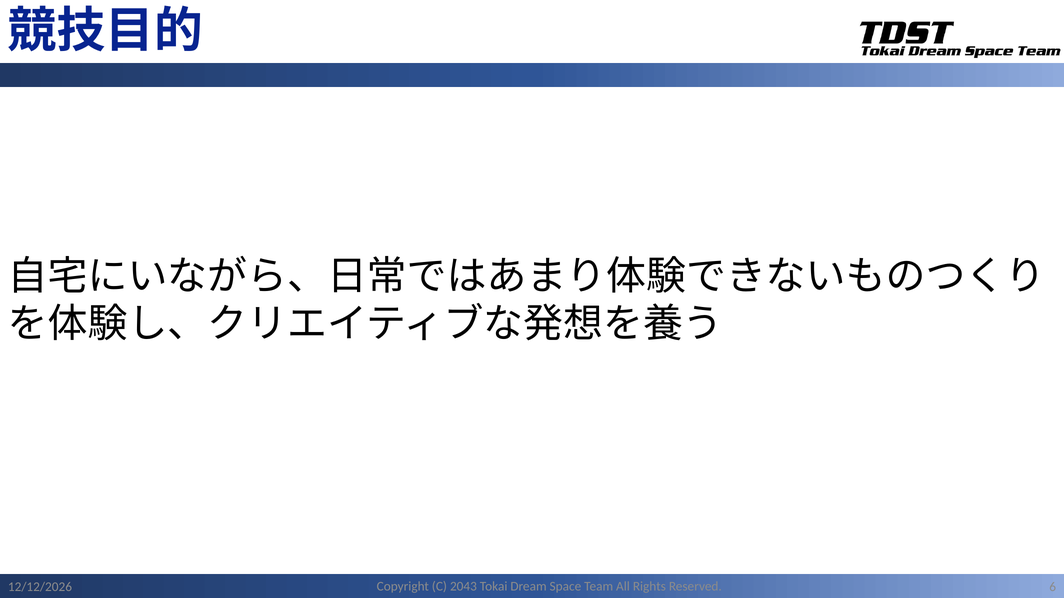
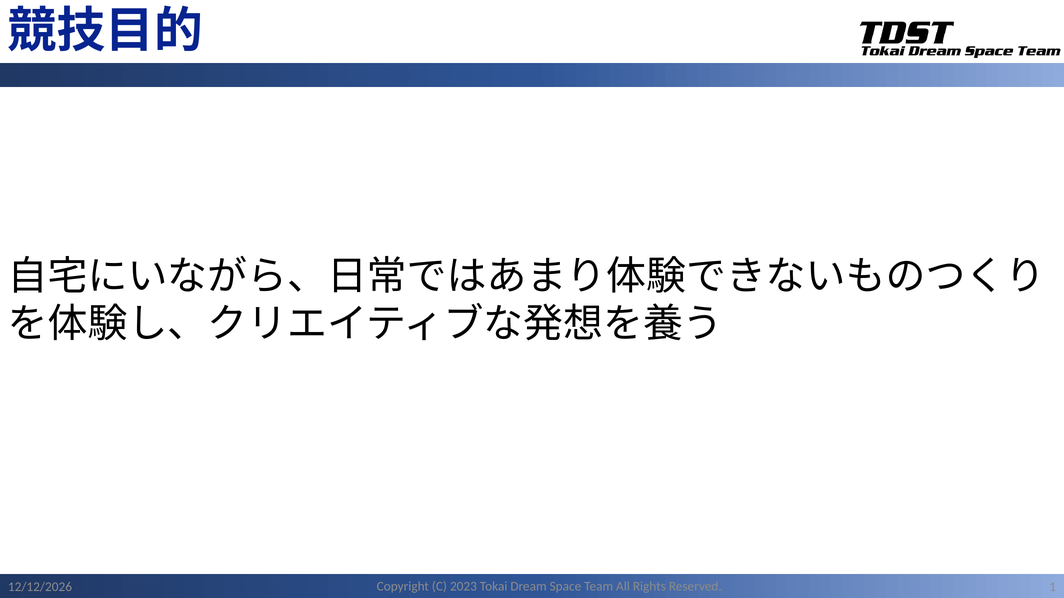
2043: 2043 -> 2023
6: 6 -> 1
